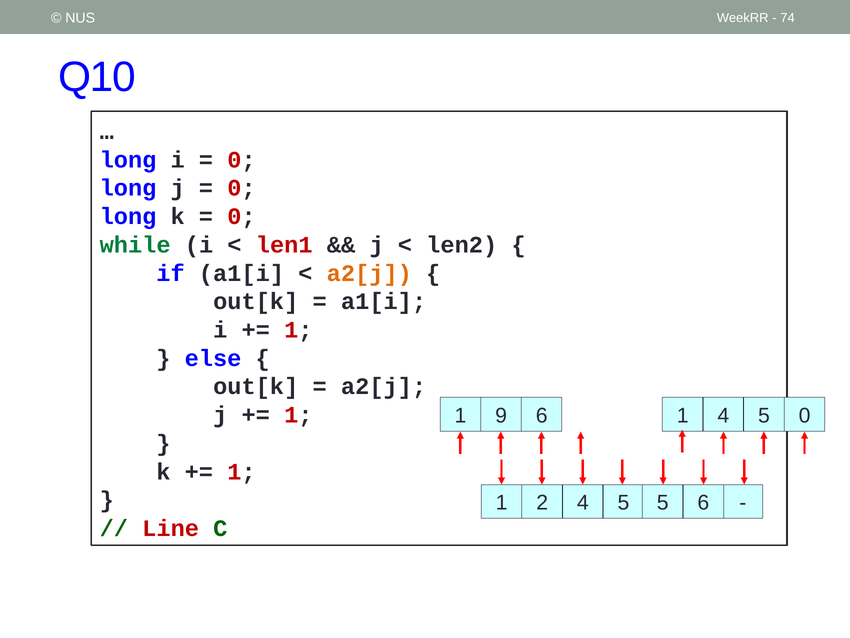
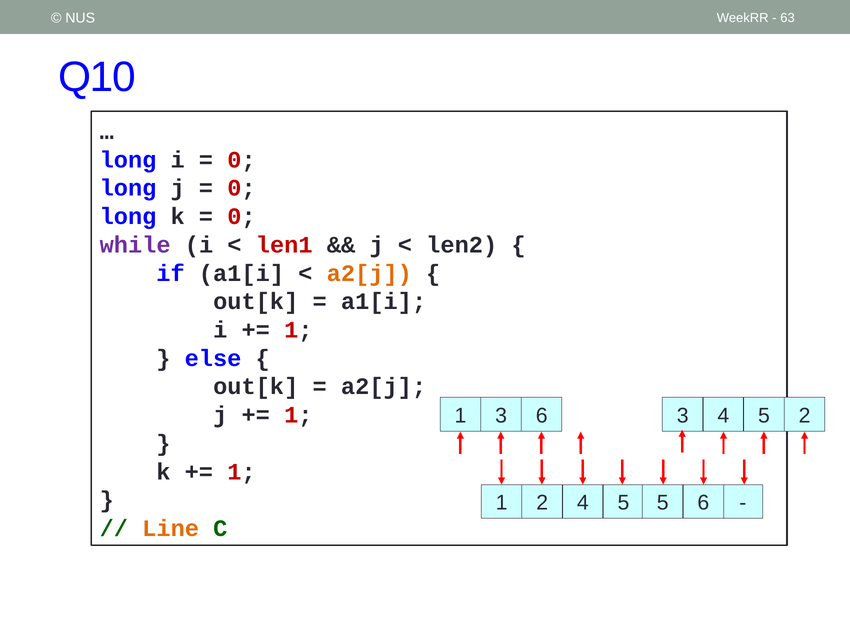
74: 74 -> 63
while colour: green -> purple
1 9: 9 -> 3
6 1: 1 -> 3
5 0: 0 -> 2
Line colour: red -> orange
